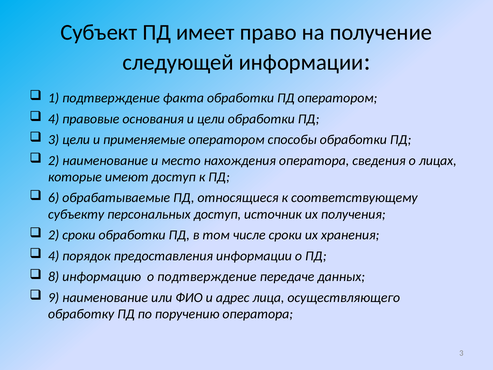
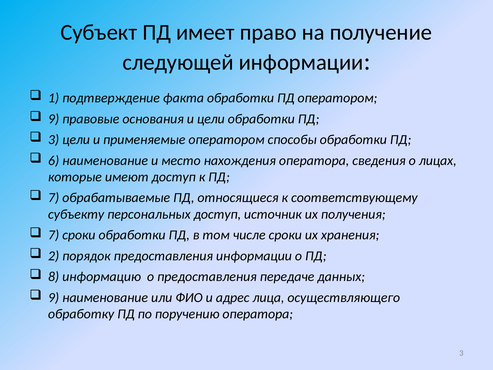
4 at (54, 119): 4 -> 9
2 at (54, 160): 2 -> 6
6 at (54, 198): 6 -> 7
2 at (54, 235): 2 -> 7
4 at (54, 256): 4 -> 2
о подтверждение: подтверждение -> предоставления
